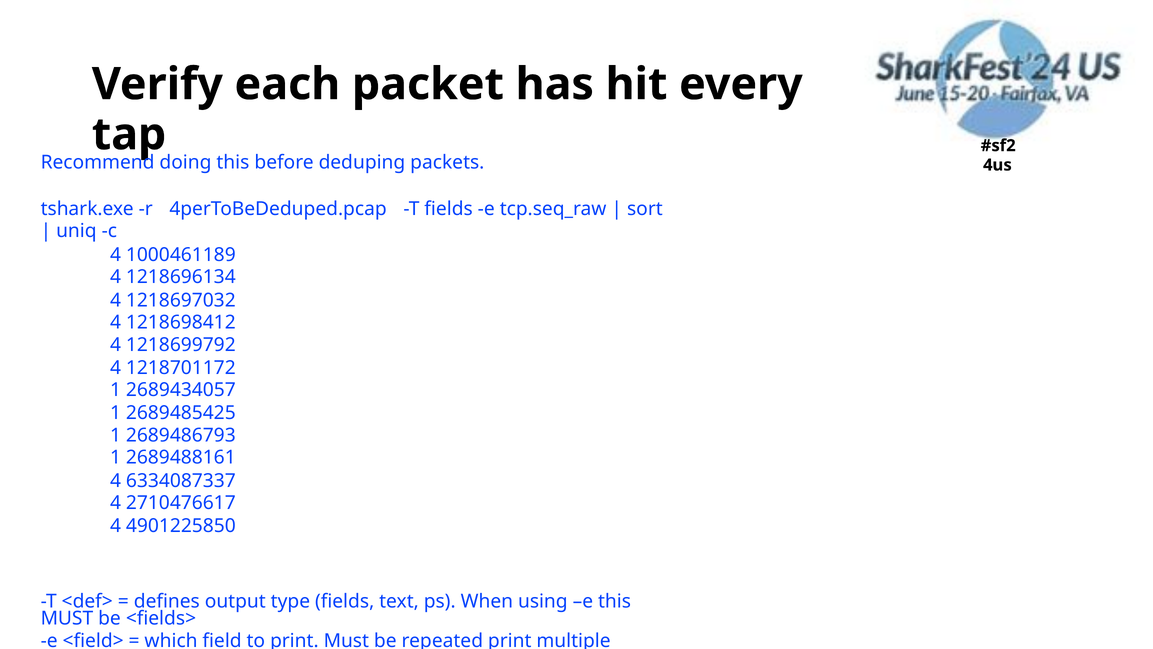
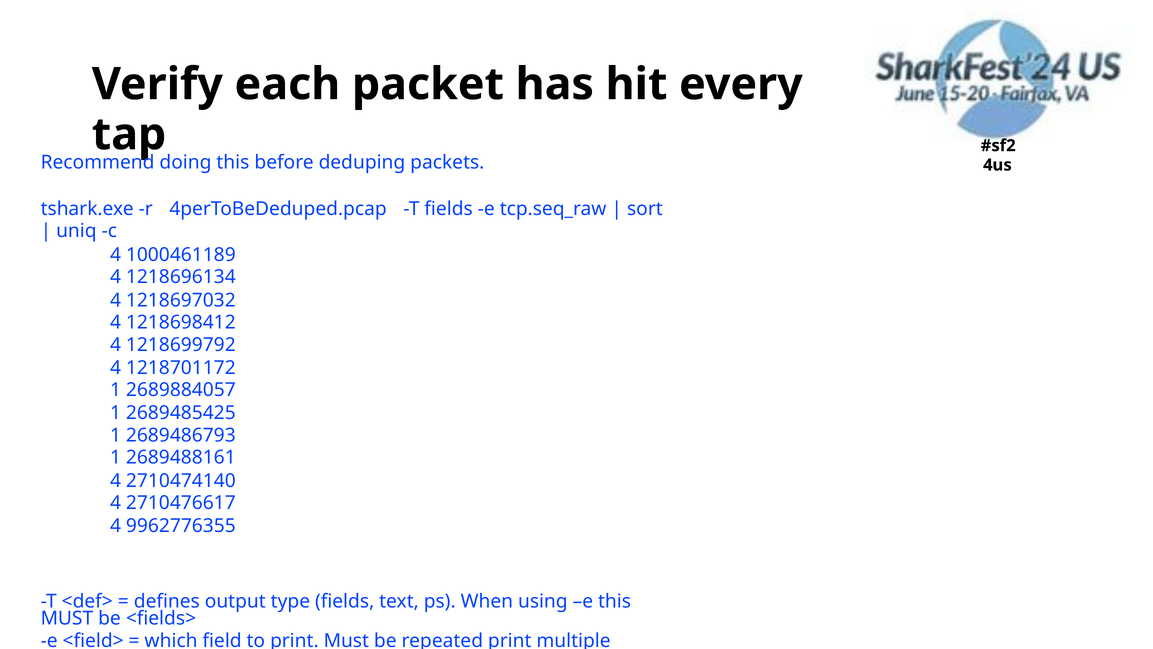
2689434057: 2689434057 -> 2689884057
6334087337: 6334087337 -> 2710474140
4901225850: 4901225850 -> 9962776355
